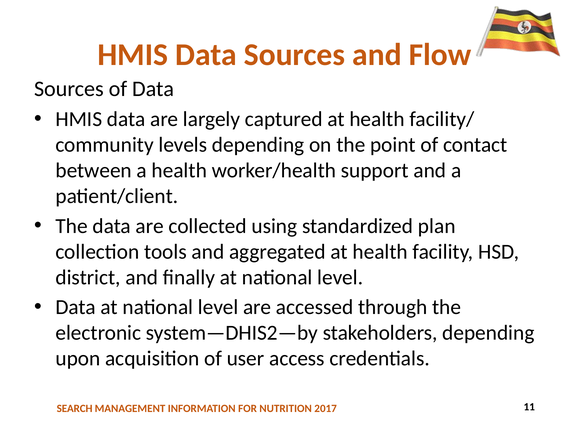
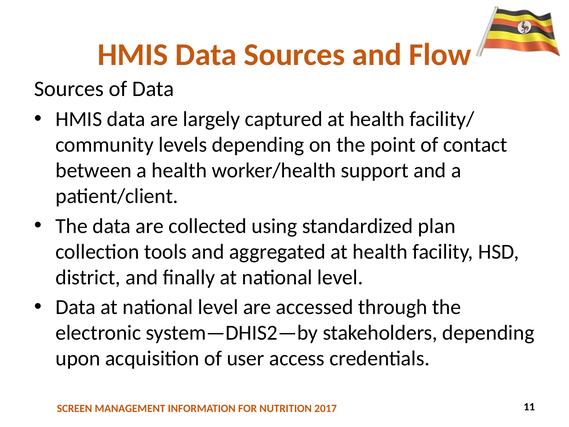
SEARCH: SEARCH -> SCREEN
